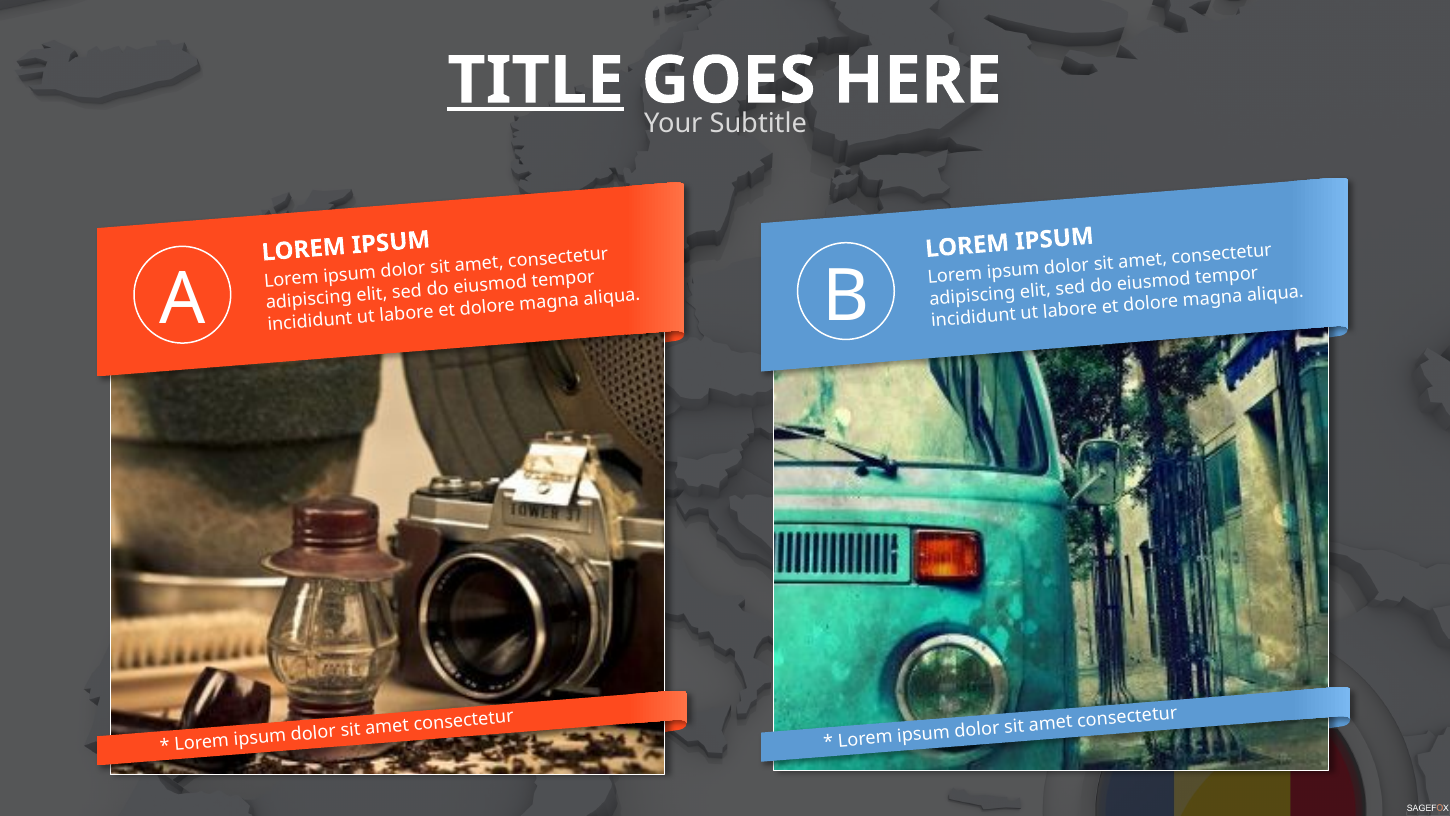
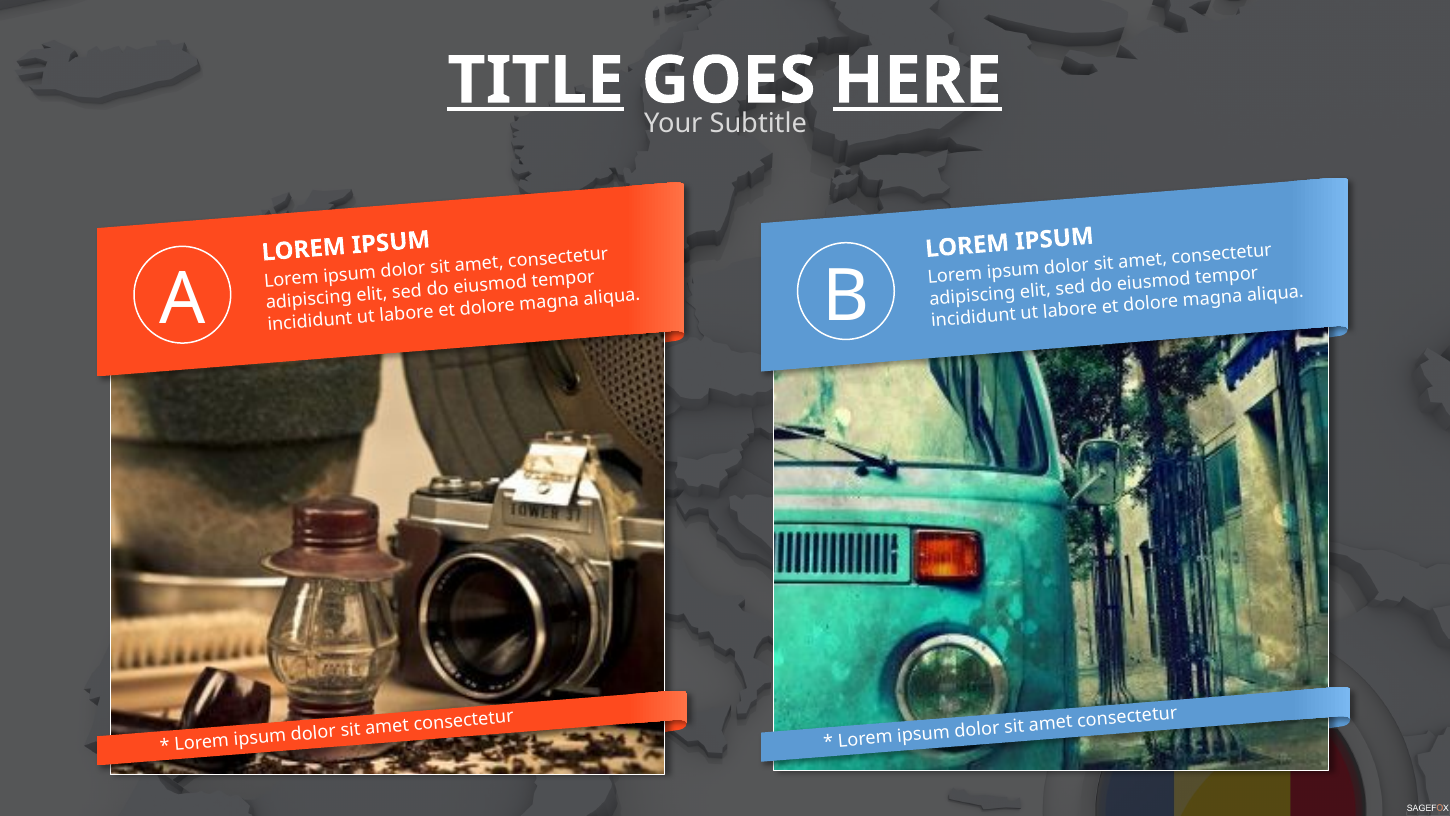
HERE underline: none -> present
